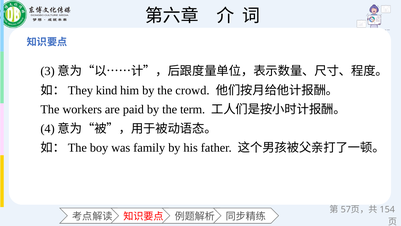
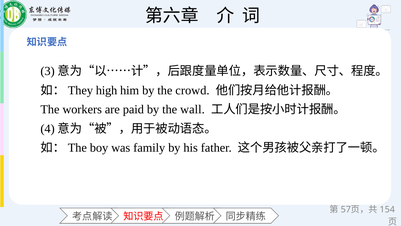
kind: kind -> high
term: term -> wall
